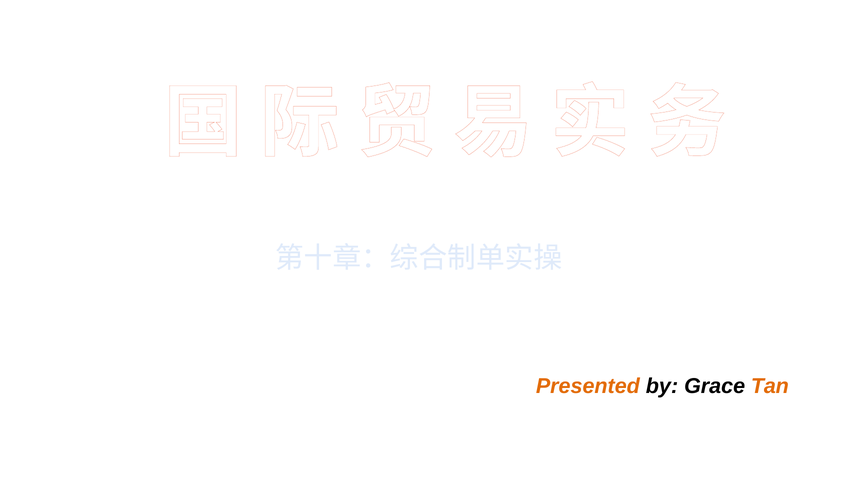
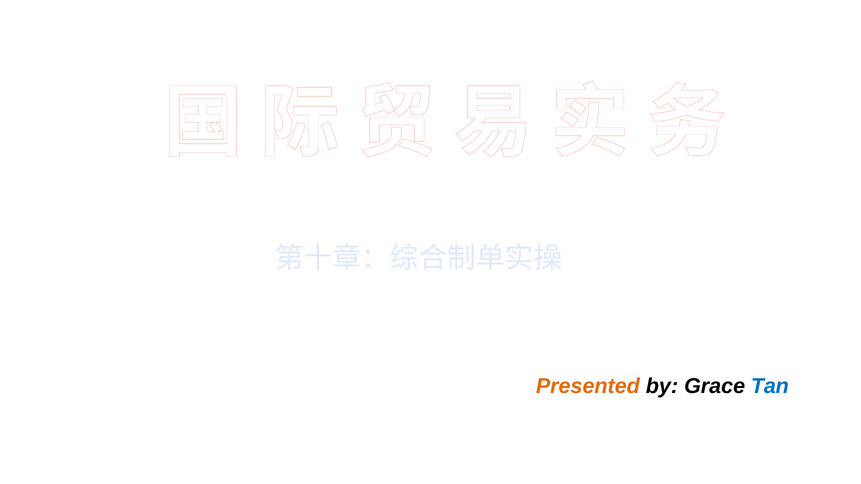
Tan colour: orange -> blue
